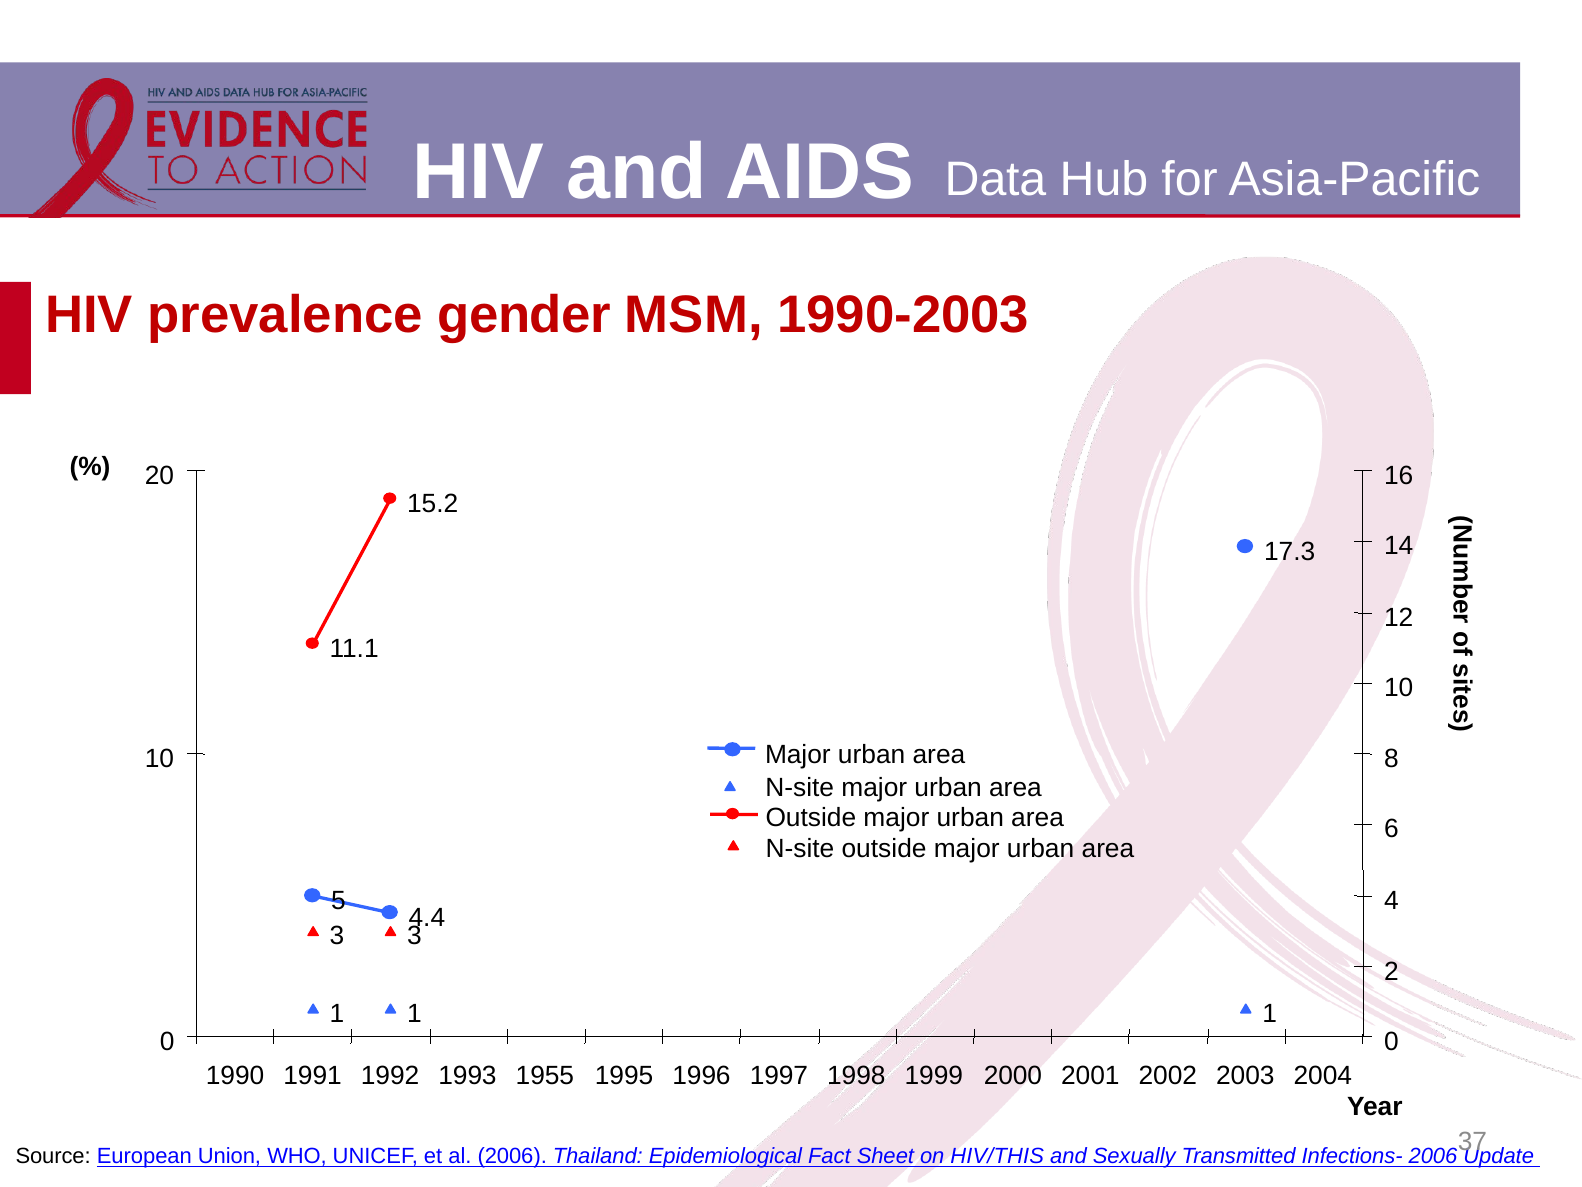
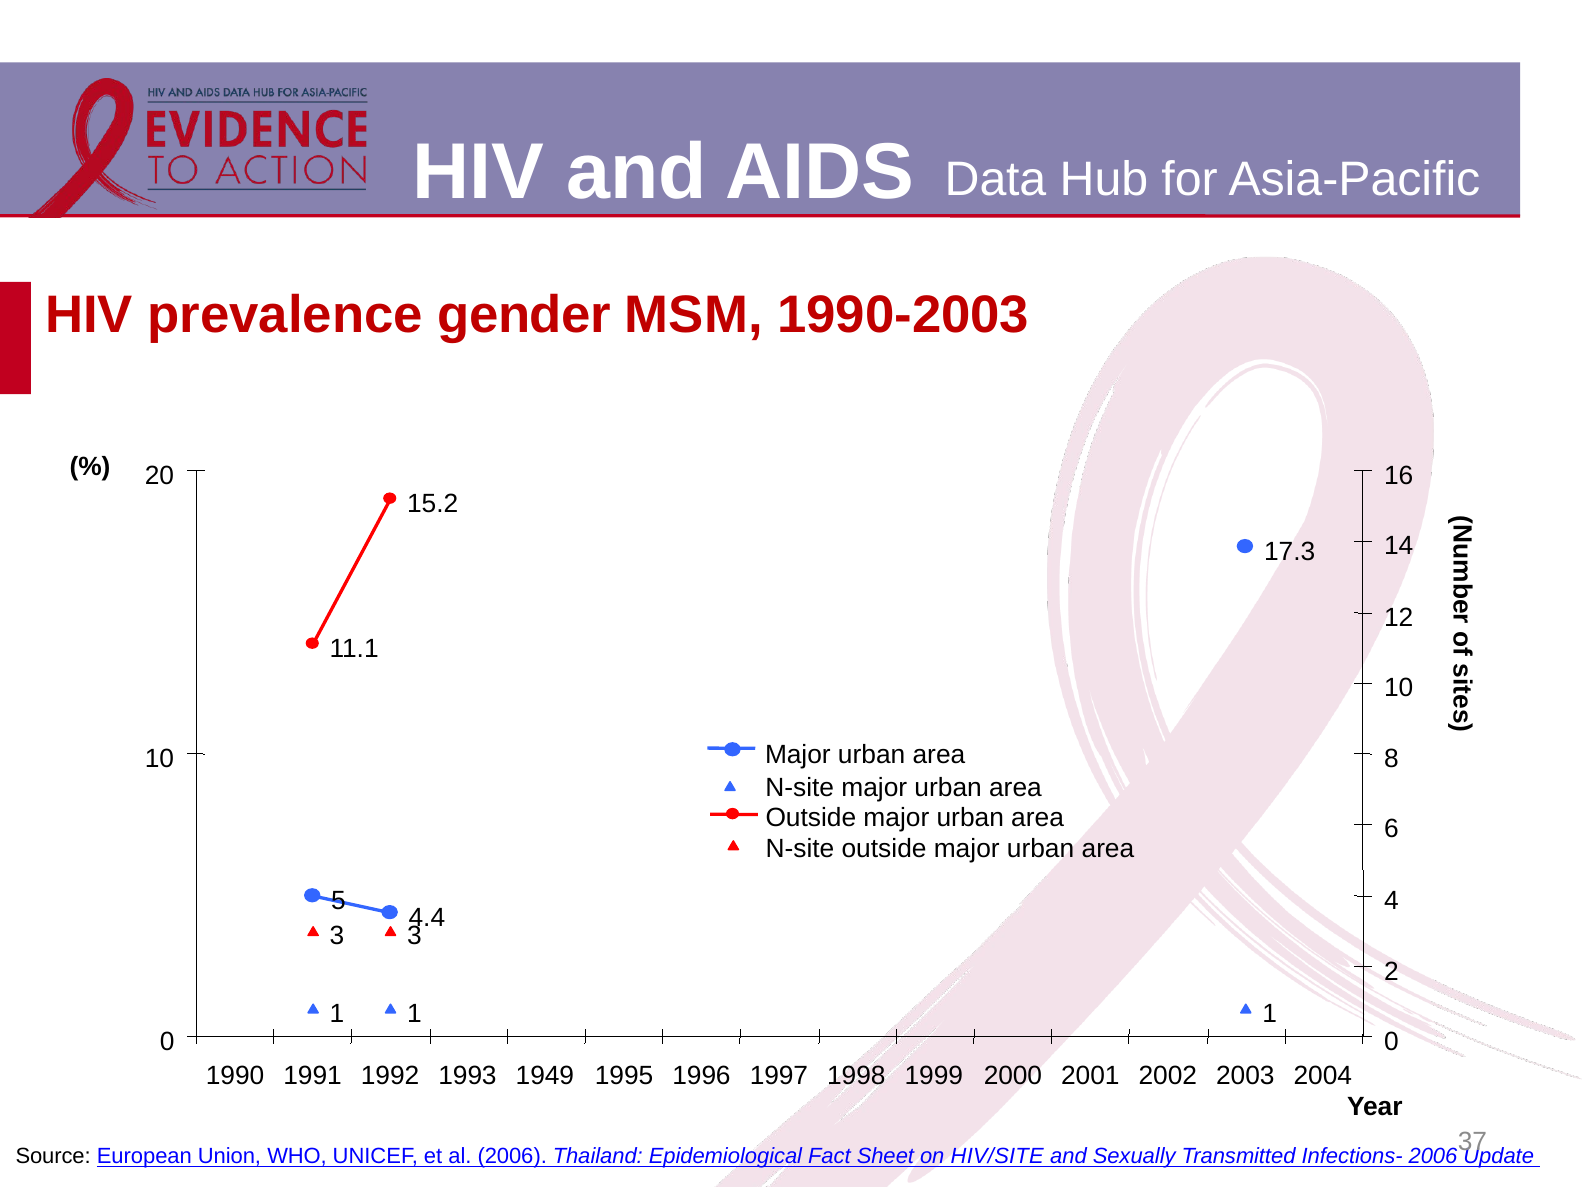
1955: 1955 -> 1949
HIV/THIS: HIV/THIS -> HIV/SITE
